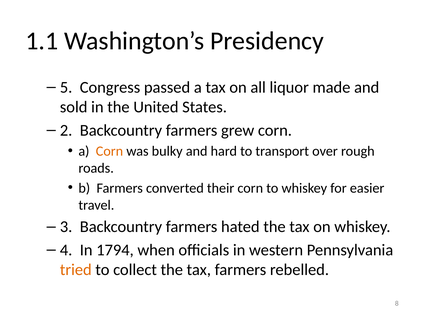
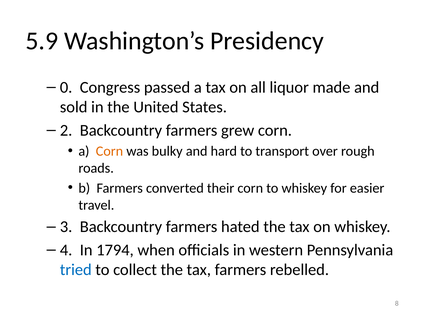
1.1: 1.1 -> 5.9
5: 5 -> 0
tried colour: orange -> blue
